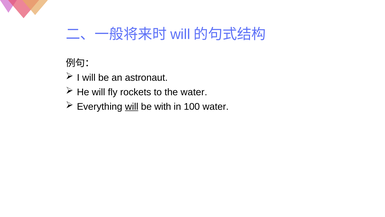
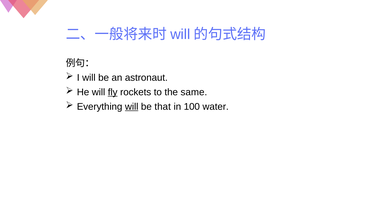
fly underline: none -> present
the water: water -> same
with: with -> that
